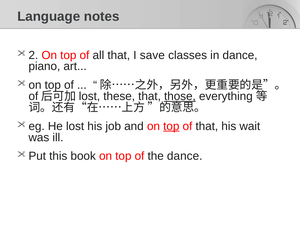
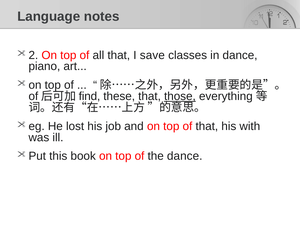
lost at (89, 96): lost -> find
top at (171, 126) underline: present -> none
wait: wait -> with
